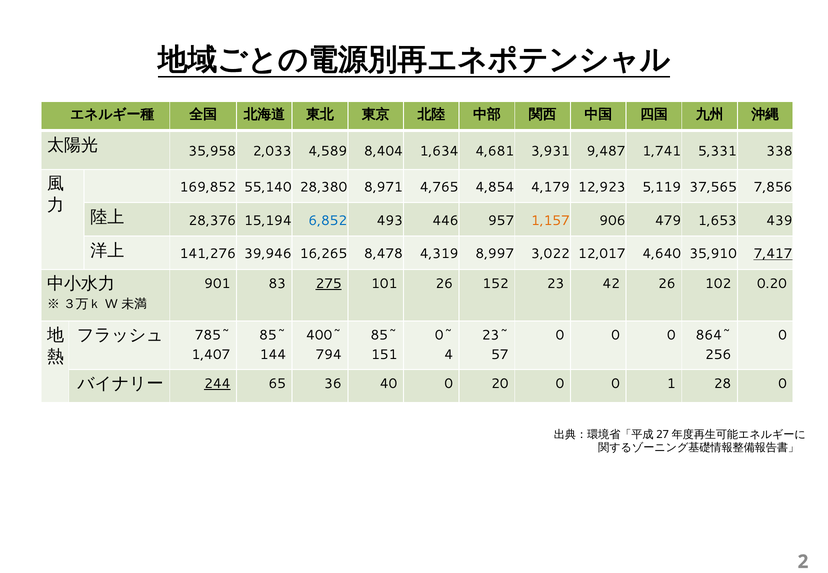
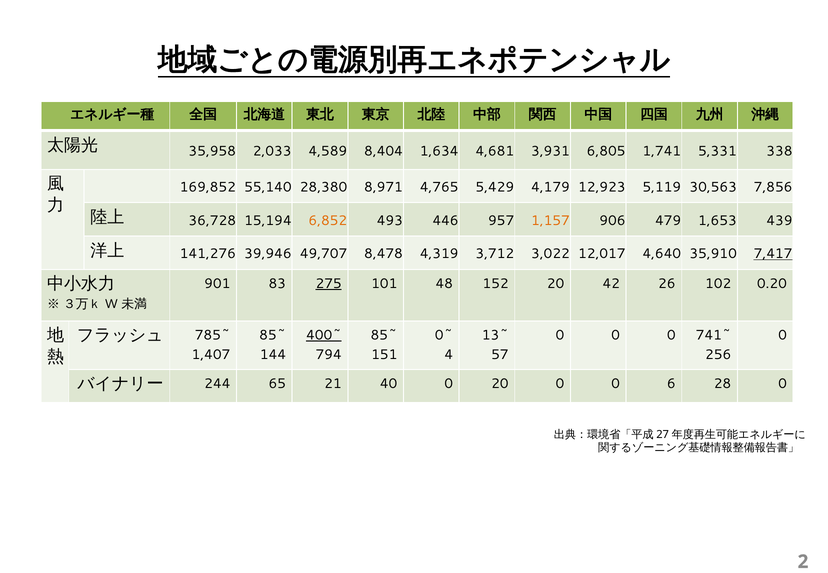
9,487: 9,487 -> 6,805
4,854: 4,854 -> 5,429
37,565: 37,565 -> 30,563
28,376: 28,376 -> 36,728
6,852 colour: blue -> orange
16,265: 16,265 -> 49,707
8,997: 8,997 -> 3,712
101 26: 26 -> 48
152 23: 23 -> 20
400~ underline: none -> present
23~: 23~ -> 13~
864~: 864~ -> 741~
244 underline: present -> none
36: 36 -> 21
1: 1 -> 6
